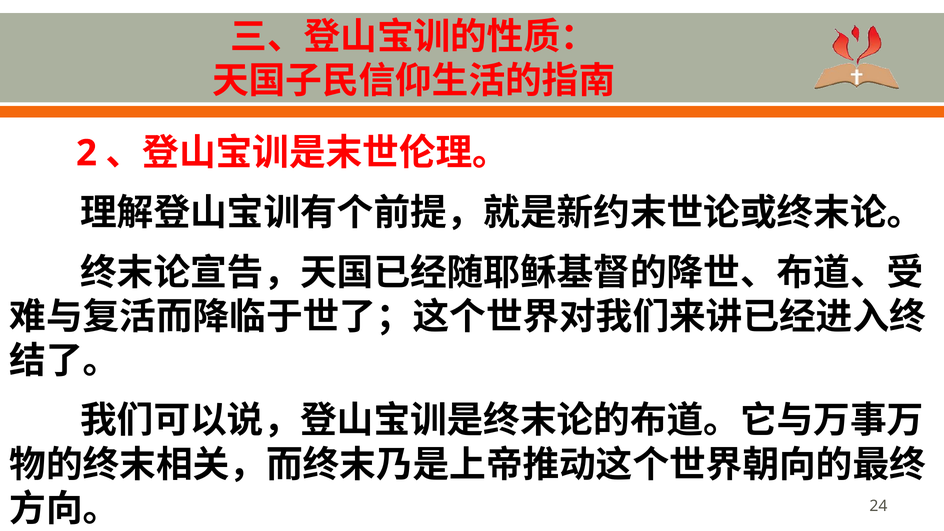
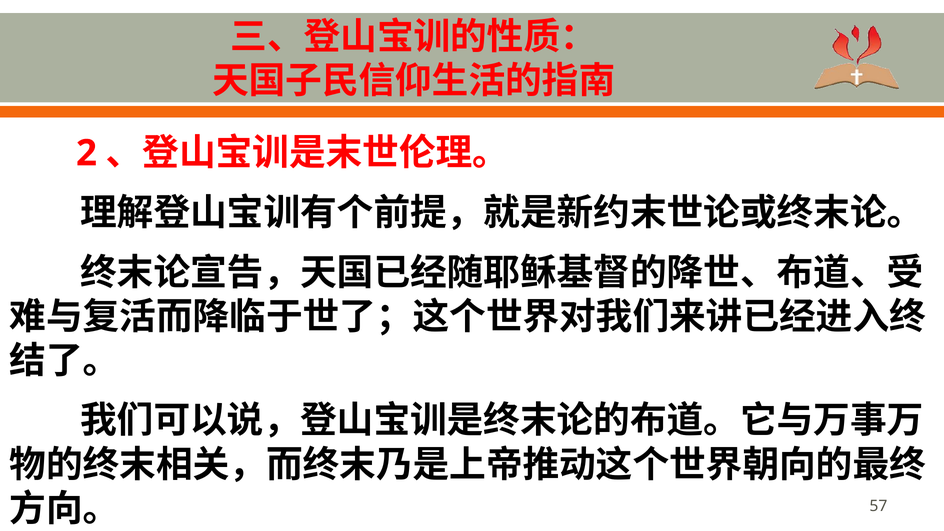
24: 24 -> 57
